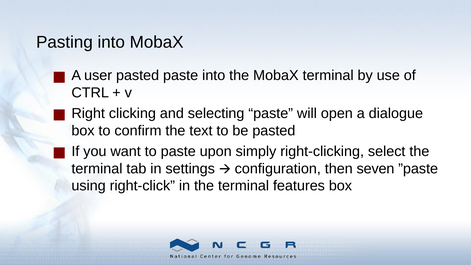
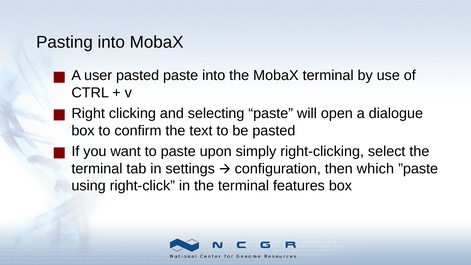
seven: seven -> which
